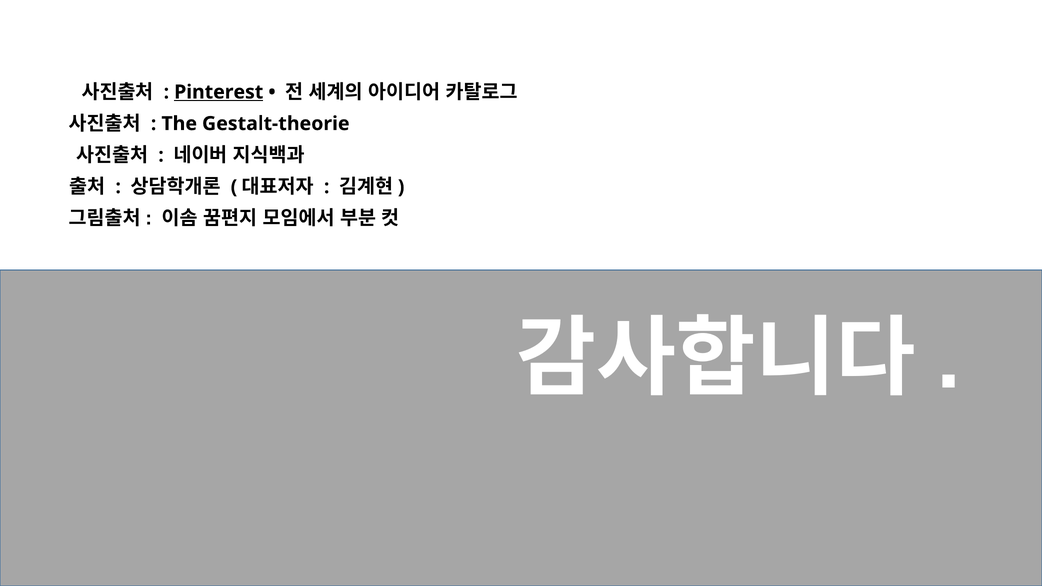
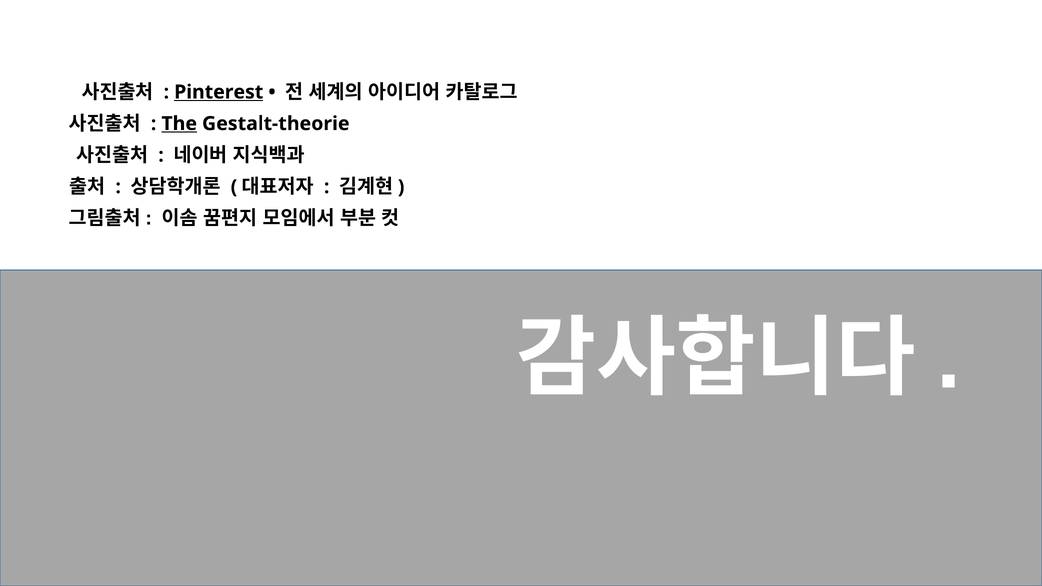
The underline: none -> present
